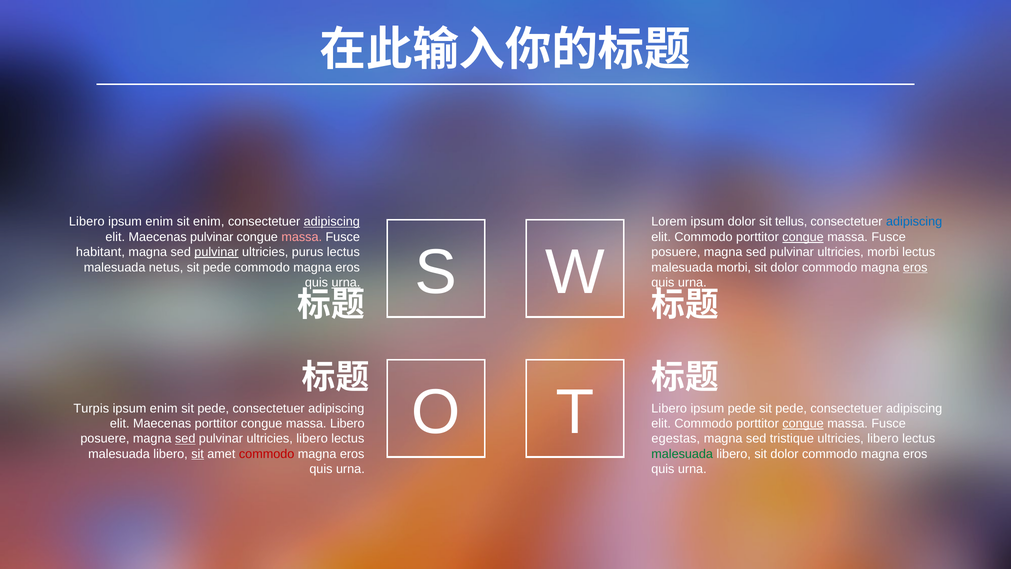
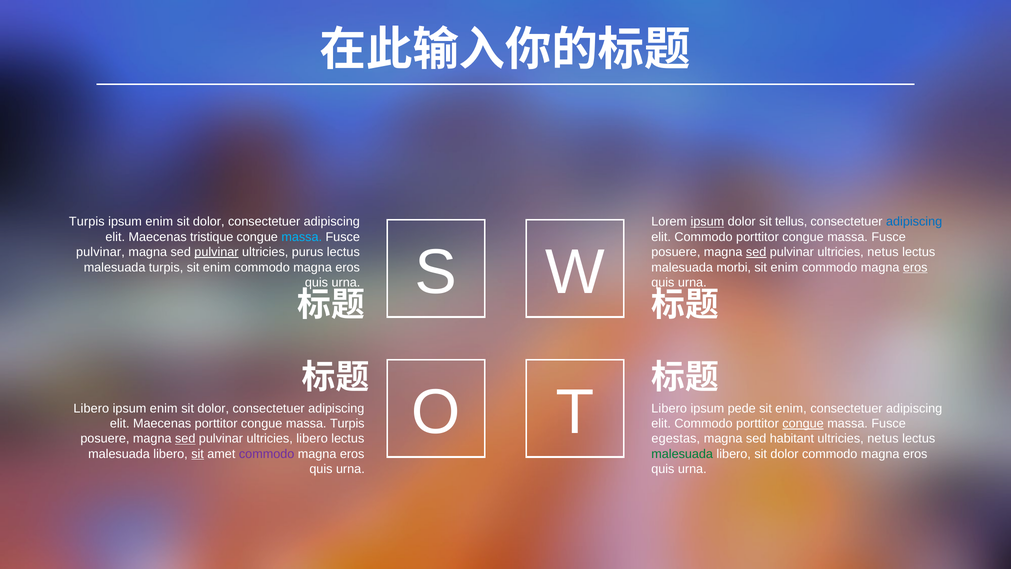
Libero at (87, 222): Libero -> Turpis
enim at (209, 222): enim -> dolor
adipiscing at (332, 222) underline: present -> none
ipsum at (707, 222) underline: none -> present
Maecenas pulvinar: pulvinar -> tristique
massa at (302, 237) colour: pink -> light blue
congue at (803, 237) underline: present -> none
habitant at (100, 252): habitant -> pulvinar
sed at (756, 252) underline: none -> present
pulvinar ultricies morbi: morbi -> netus
malesuada netus: netus -> turpis
pede at (217, 267): pede -> enim
dolor at (784, 267): dolor -> enim
urna at (346, 282) underline: present -> none
Turpis at (91, 408): Turpis -> Libero
pede at (213, 408): pede -> dolor
pede at (791, 408): pede -> enim
massa Libero: Libero -> Turpis
tristique: tristique -> habitant
libero at (883, 439): libero -> netus
commodo at (267, 454) colour: red -> purple
